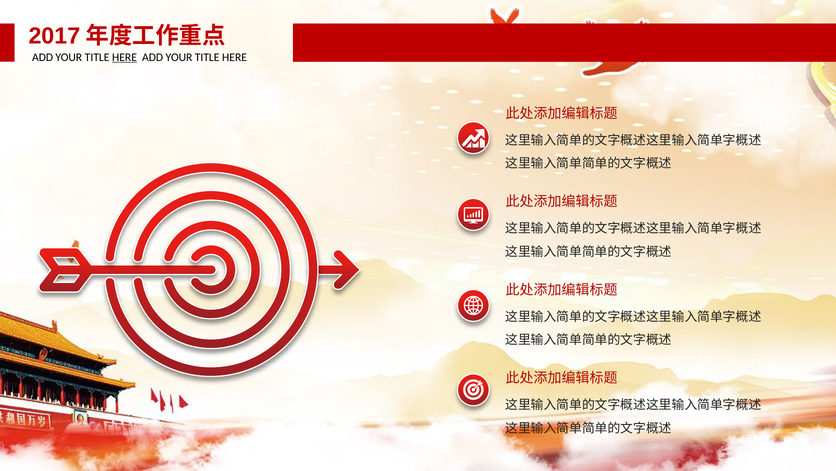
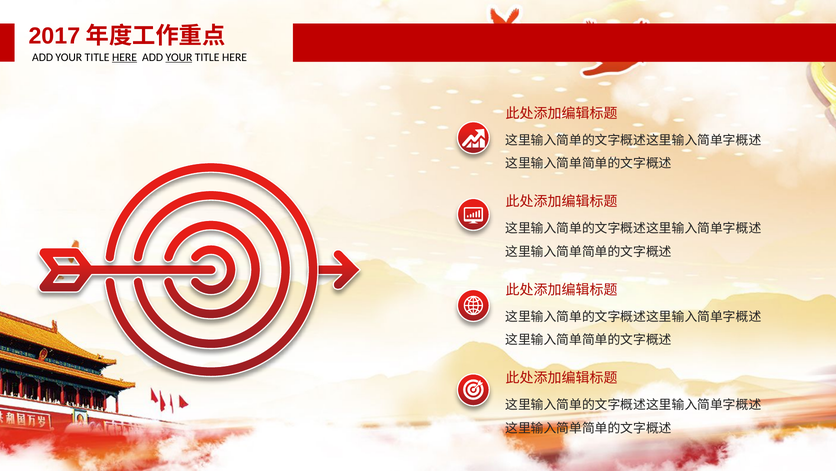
YOUR at (179, 57) underline: none -> present
